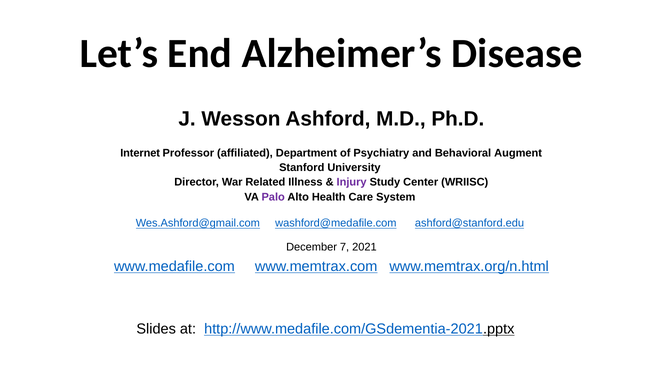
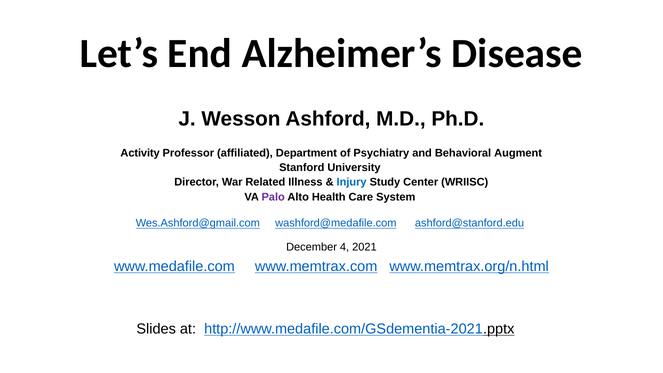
Internet: Internet -> Activity
Injury colour: purple -> blue
7: 7 -> 4
